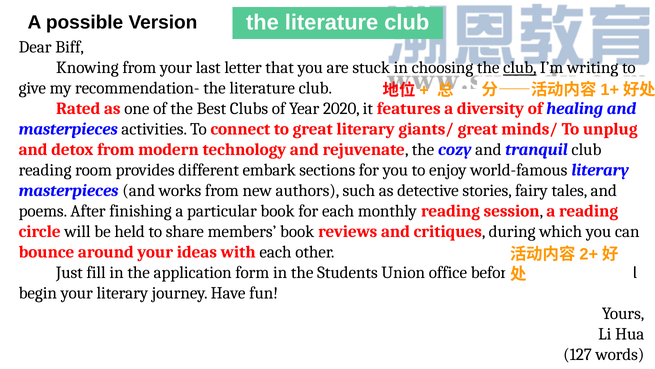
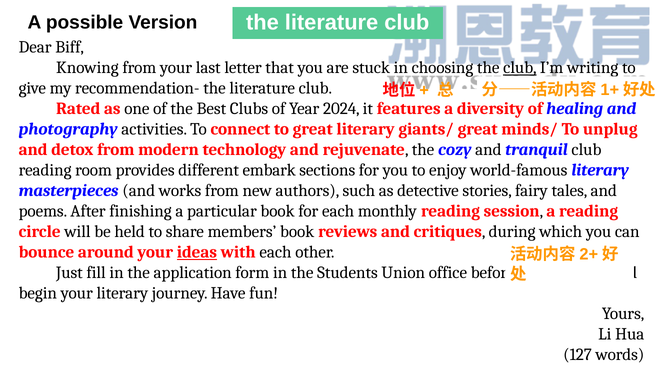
2020: 2020 -> 2024
masterpieces at (68, 129): masterpieces -> photography
ideas underline: none -> present
